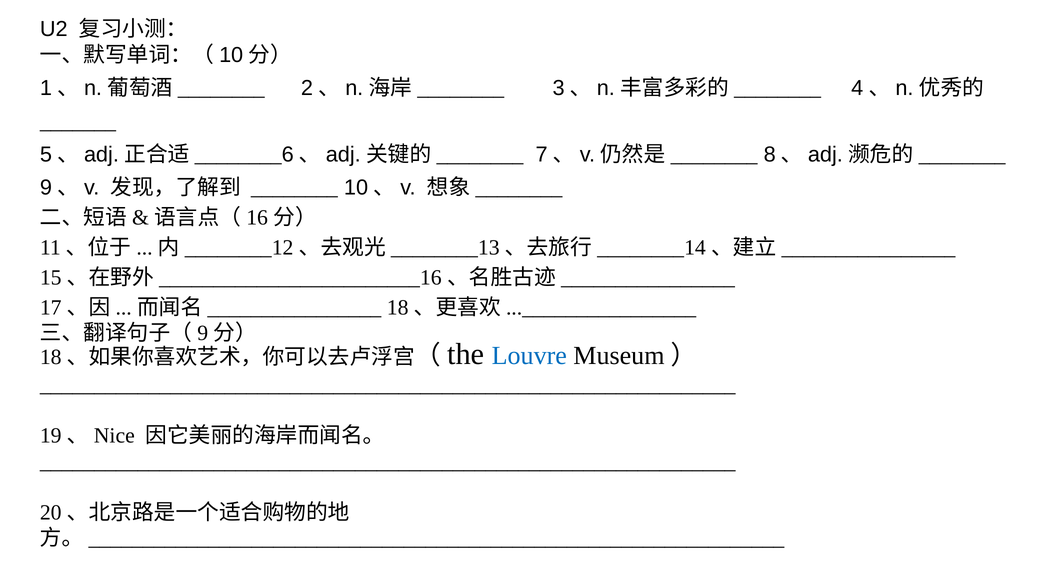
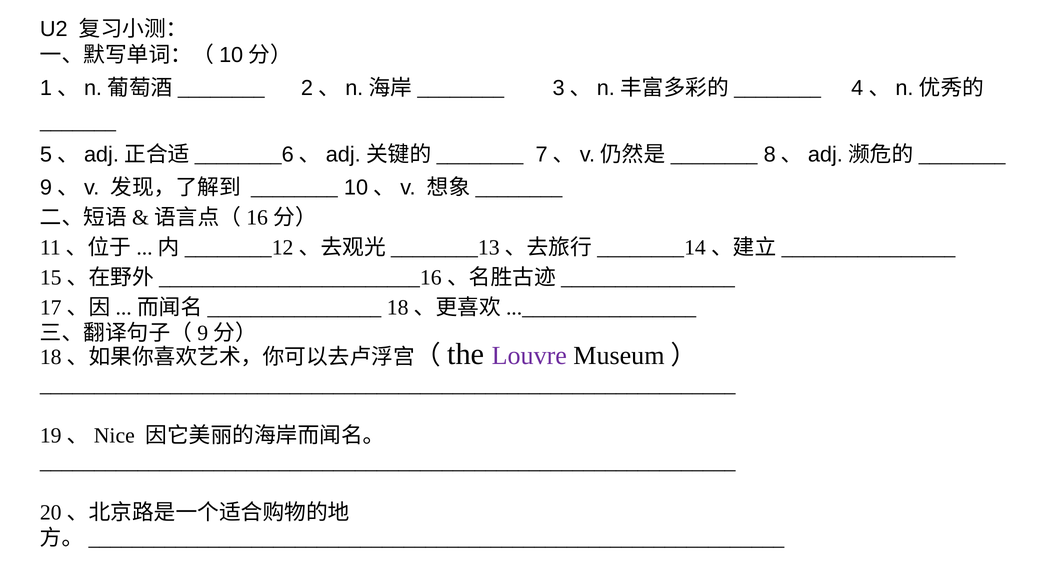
Louvre colour: blue -> purple
